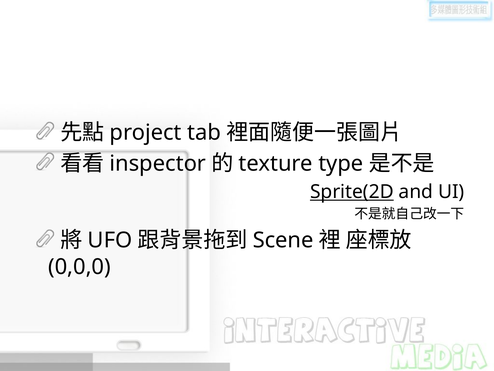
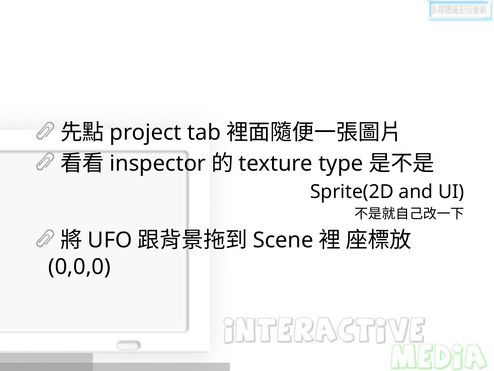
Sprite(2D underline: present -> none
